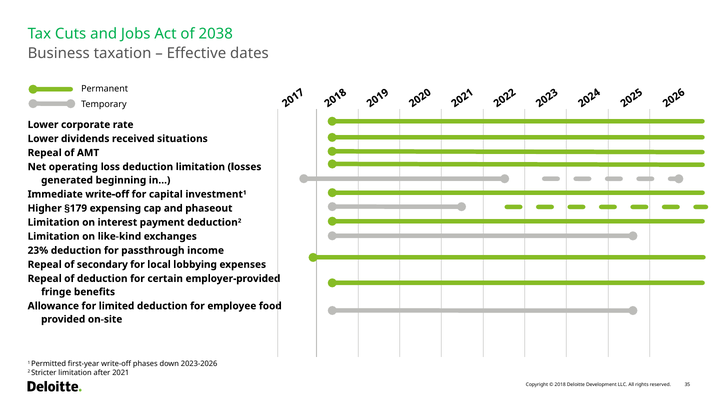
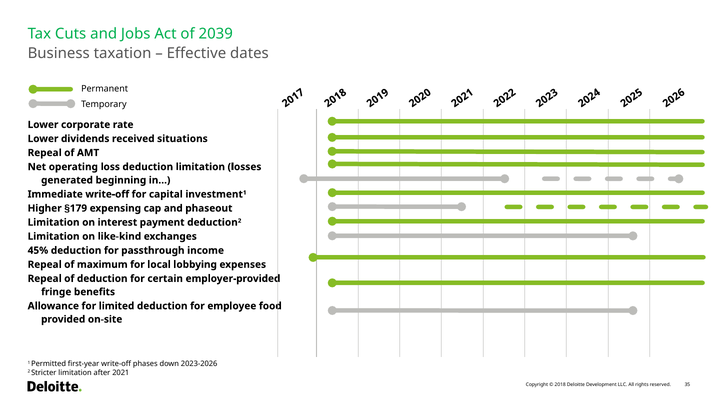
2038: 2038 -> 2039
23%: 23% -> 45%
secondary: secondary -> maximum
